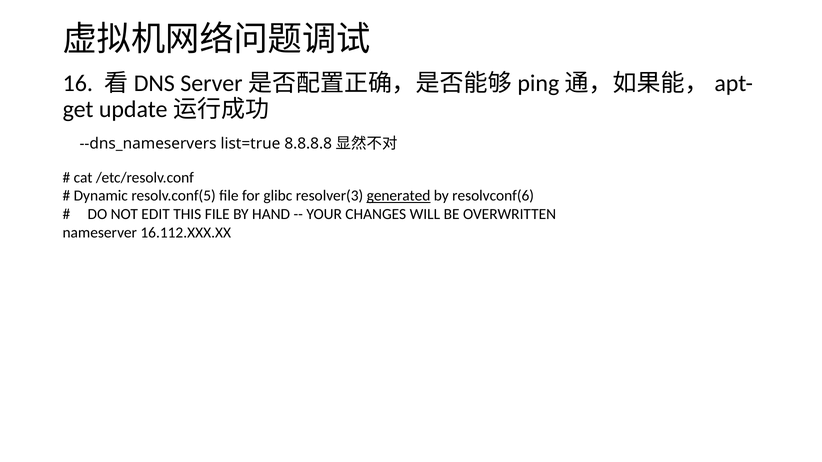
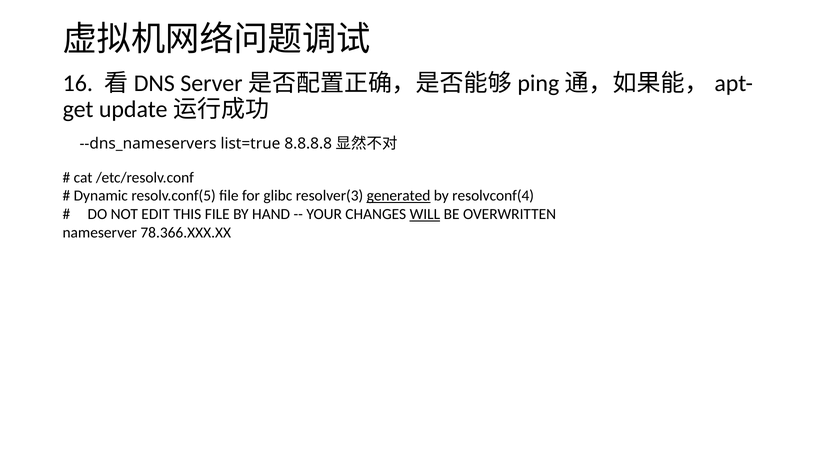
resolvconf(6: resolvconf(6 -> resolvconf(4
WILL underline: none -> present
16.112.XXX.XX: 16.112.XXX.XX -> 78.366.XXX.XX
